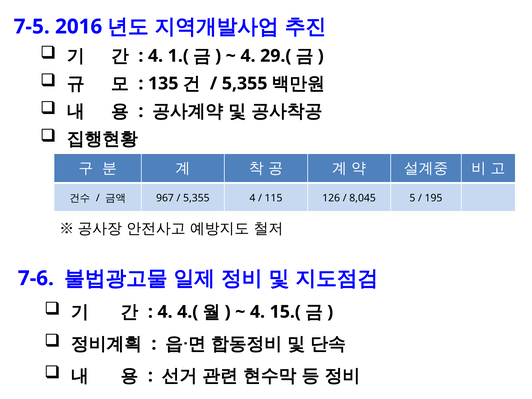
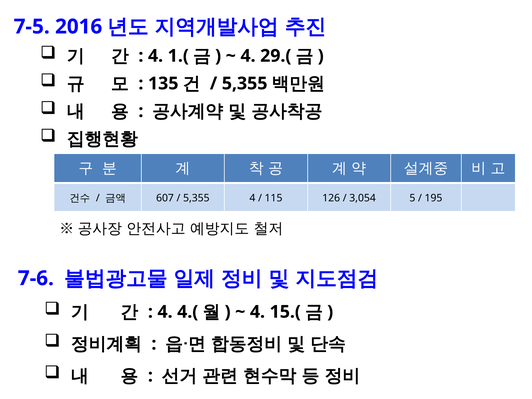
967: 967 -> 607
8,045: 8,045 -> 3,054
